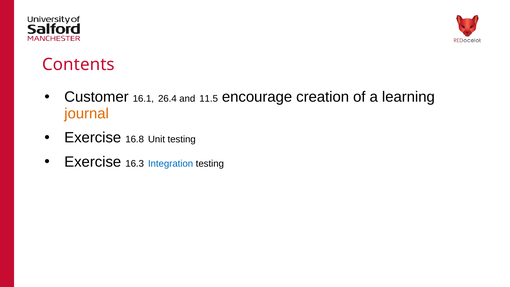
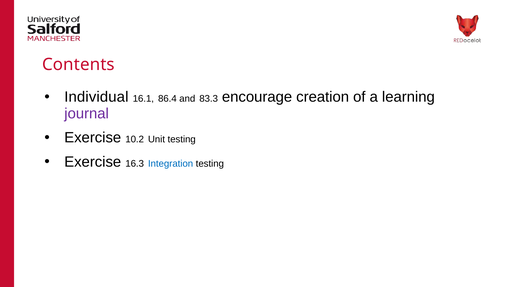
Customer: Customer -> Individual
26.4: 26.4 -> 86.4
11.5: 11.5 -> 83.3
journal colour: orange -> purple
16.8: 16.8 -> 10.2
